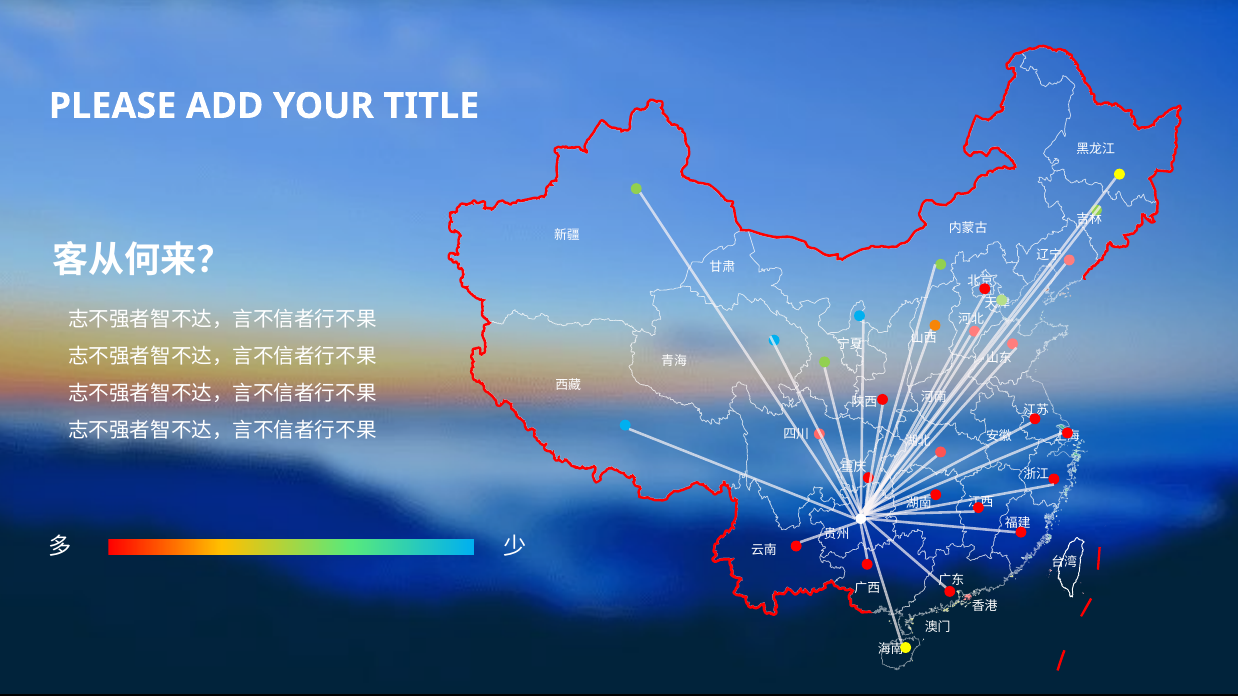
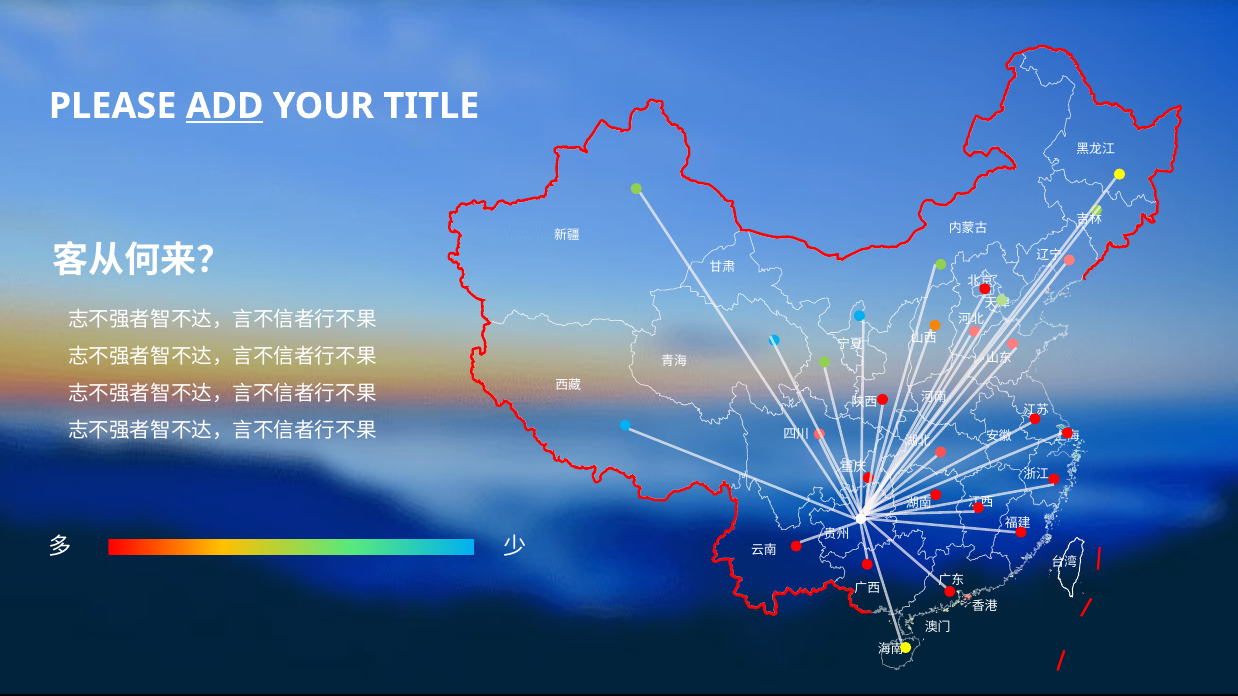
ADD underline: none -> present
